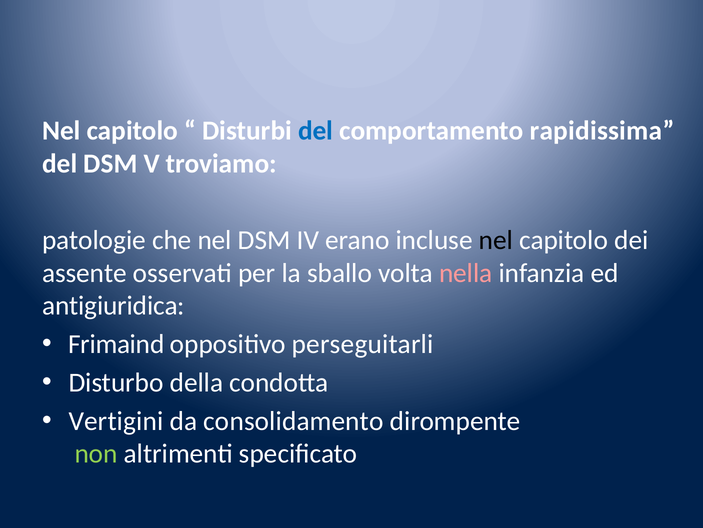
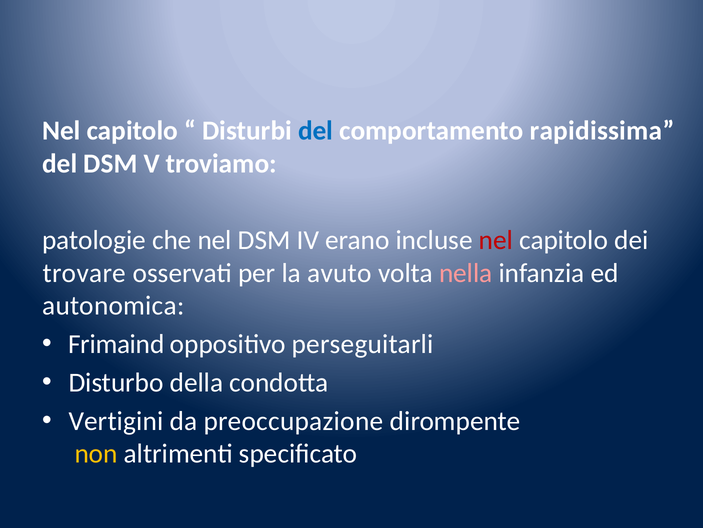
nel at (496, 240) colour: black -> red
assente: assente -> trovare
sballo: sballo -> avuto
antigiuridica: antigiuridica -> autonomica
consolidamento: consolidamento -> preoccupazione
non colour: light green -> yellow
